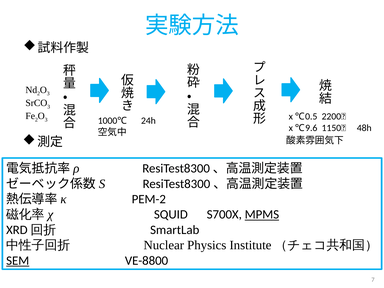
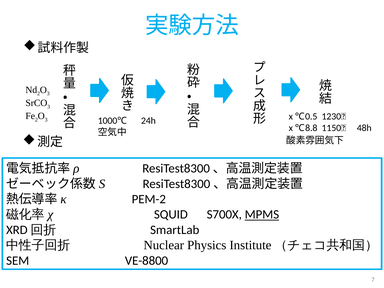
2200℃: 2200℃ -> 1230℃
9.6: 9.6 -> 8.8
SEM underline: present -> none
